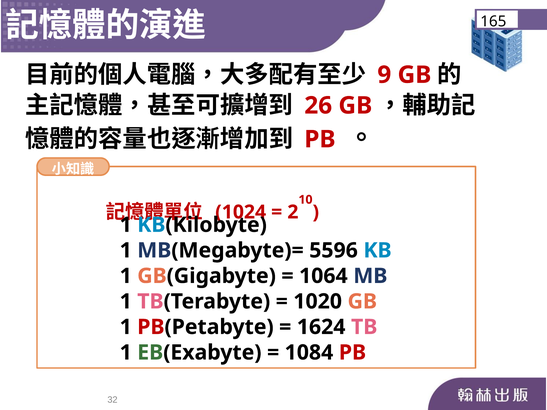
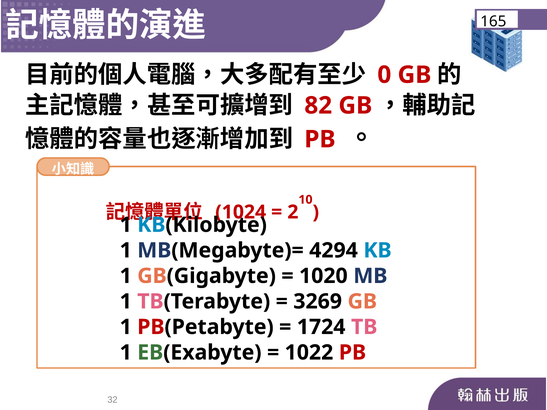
9: 9 -> 0
26: 26 -> 82
5596: 5596 -> 4294
1064: 1064 -> 1020
1020: 1020 -> 3269
1624: 1624 -> 1724
1084: 1084 -> 1022
